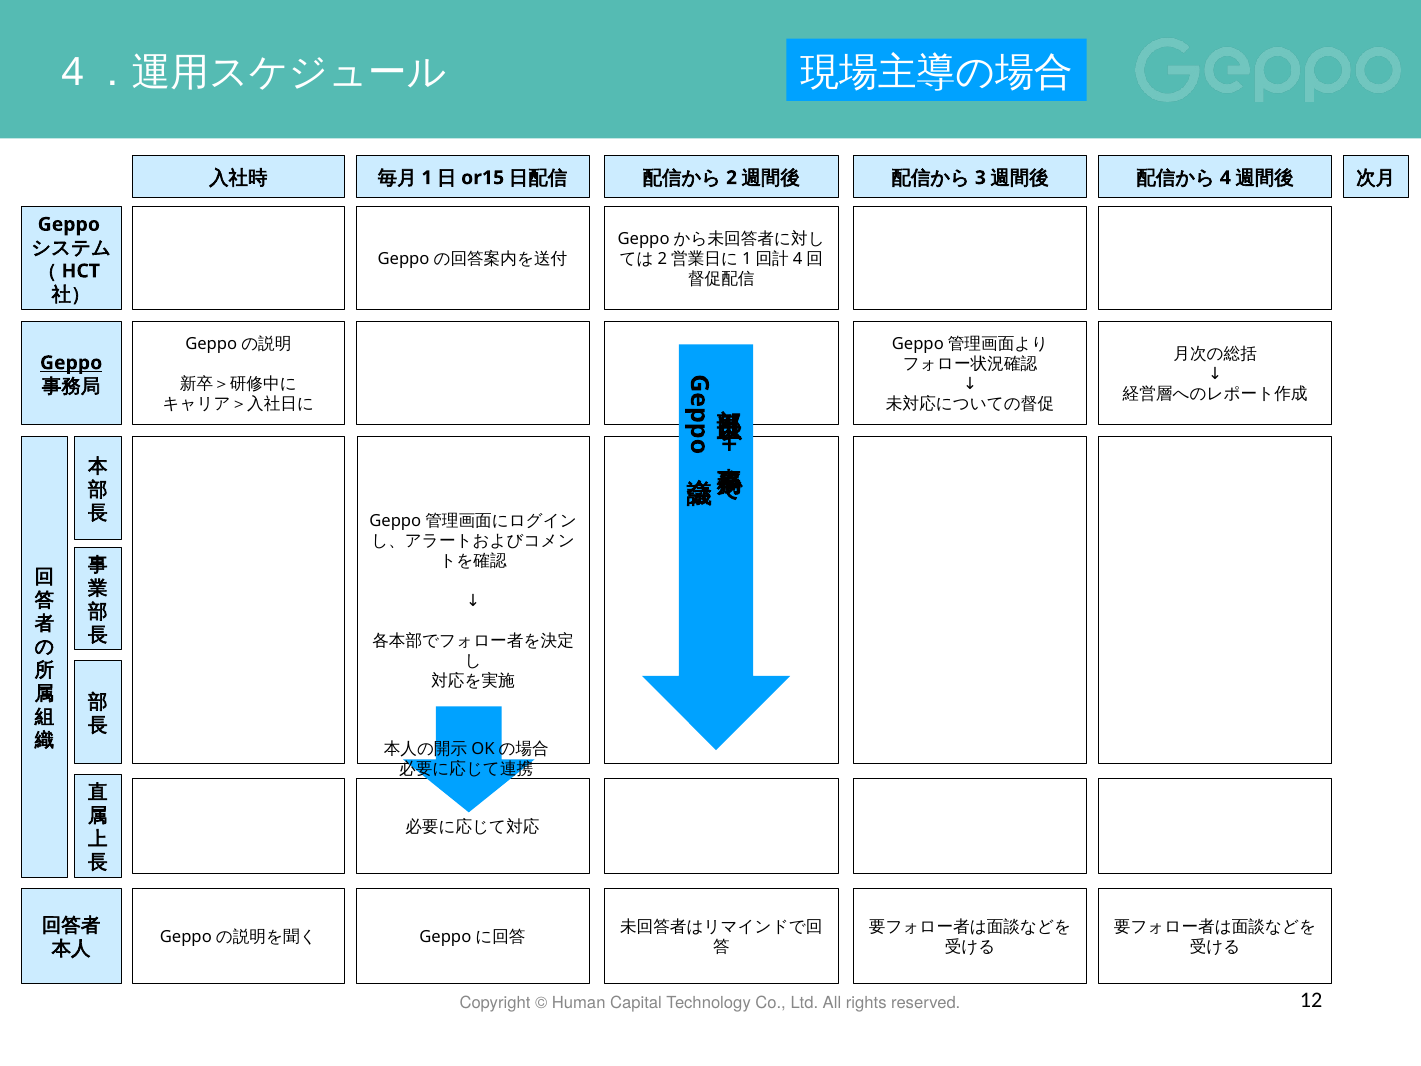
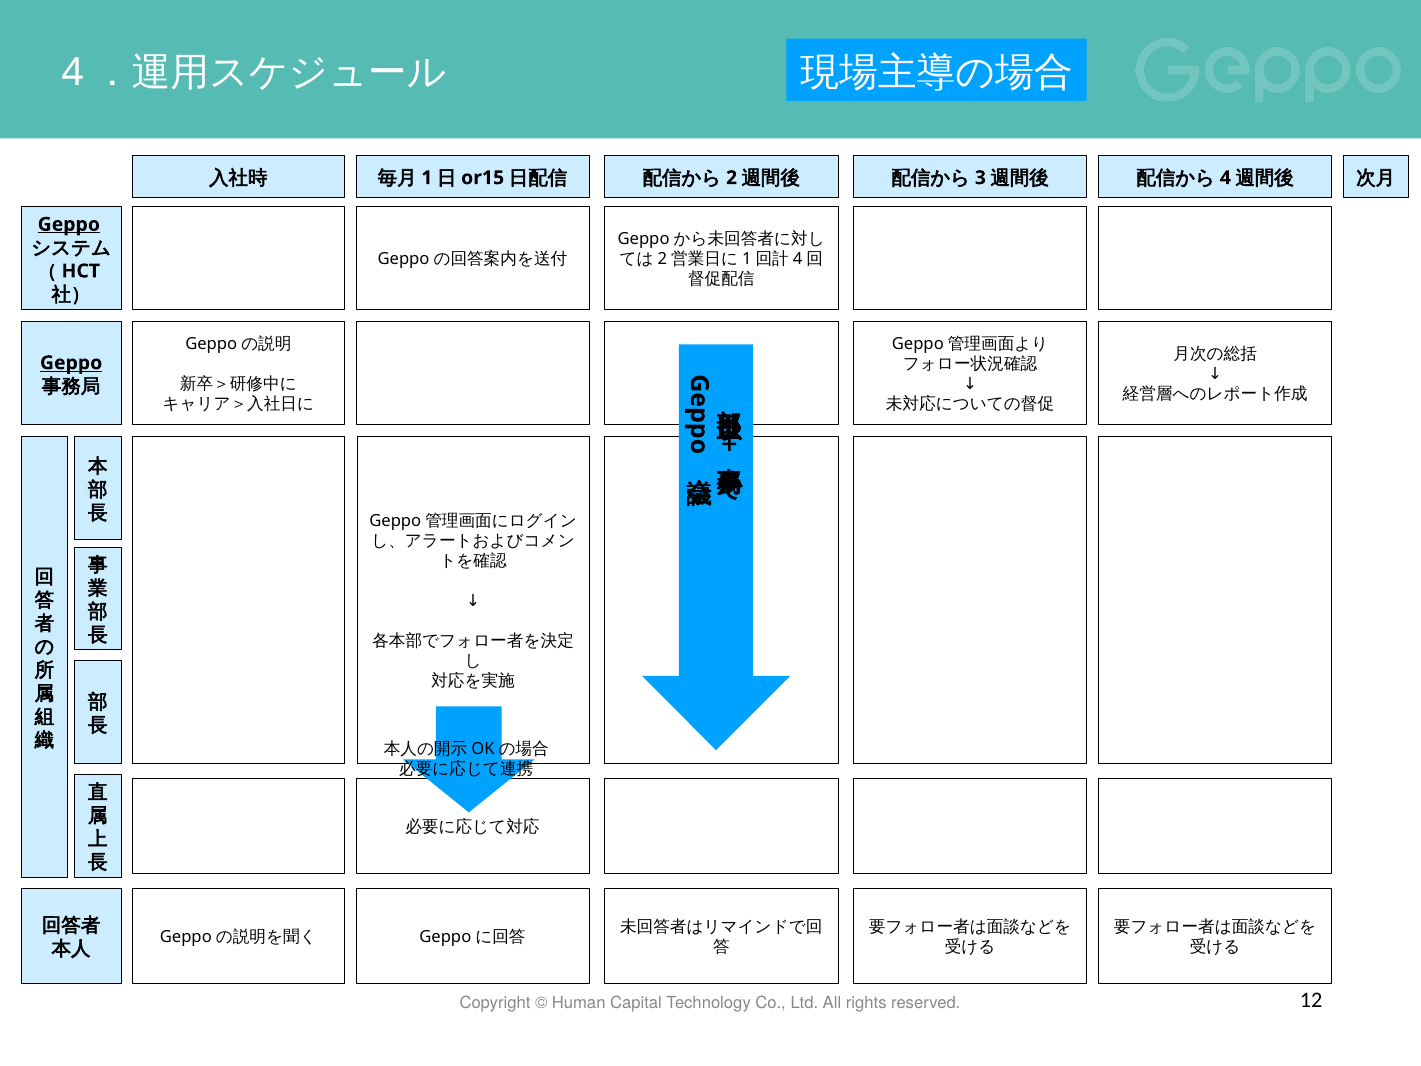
Geppo at (69, 224) underline: none -> present
